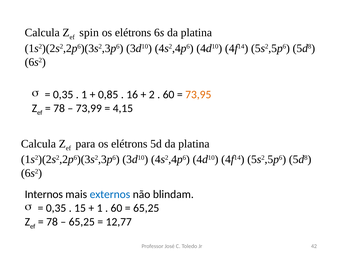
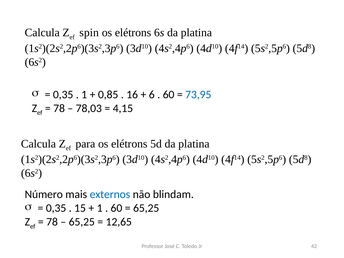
2: 2 -> 6
73,95 colour: orange -> blue
73,99: 73,99 -> 78,03
Internos: Internos -> Número
12,77: 12,77 -> 12,65
